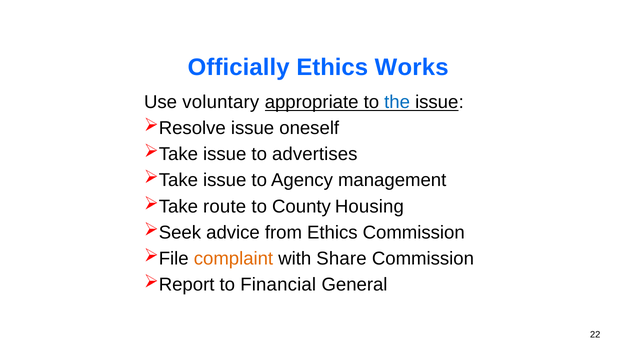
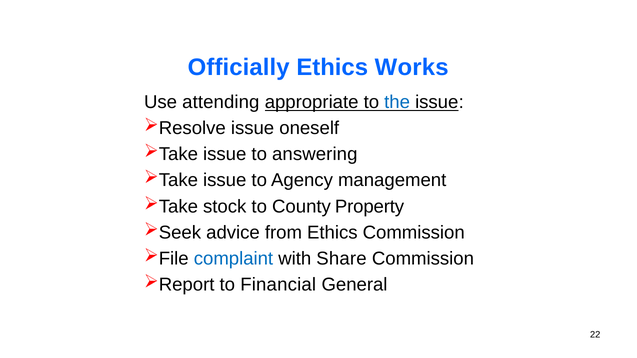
voluntary: voluntary -> attending
advertises: advertises -> answering
route: route -> stock
Housing: Housing -> Property
complaint colour: orange -> blue
